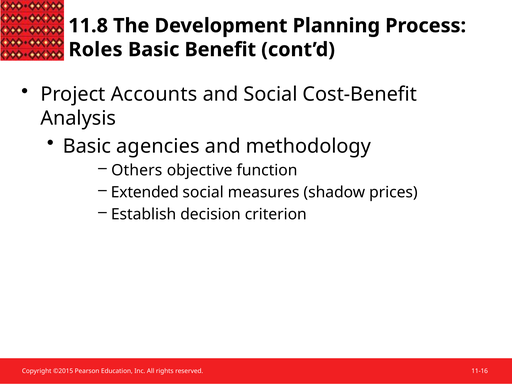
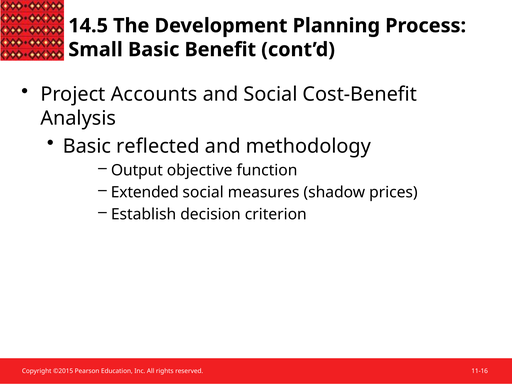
11.8: 11.8 -> 14.5
Roles: Roles -> Small
agencies: agencies -> reflected
Others: Others -> Output
